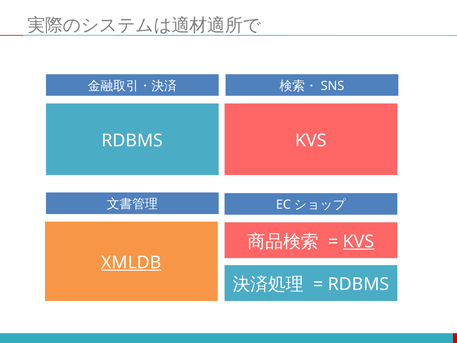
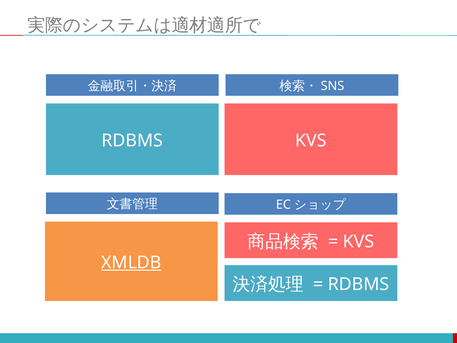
KVS at (359, 241) underline: present -> none
